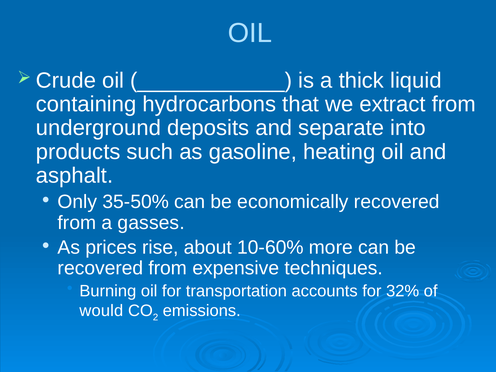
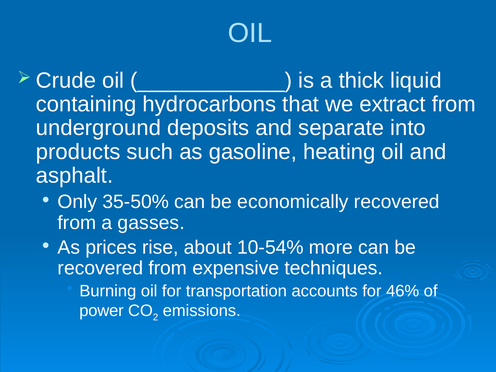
10-60%: 10-60% -> 10-54%
32%: 32% -> 46%
would: would -> power
